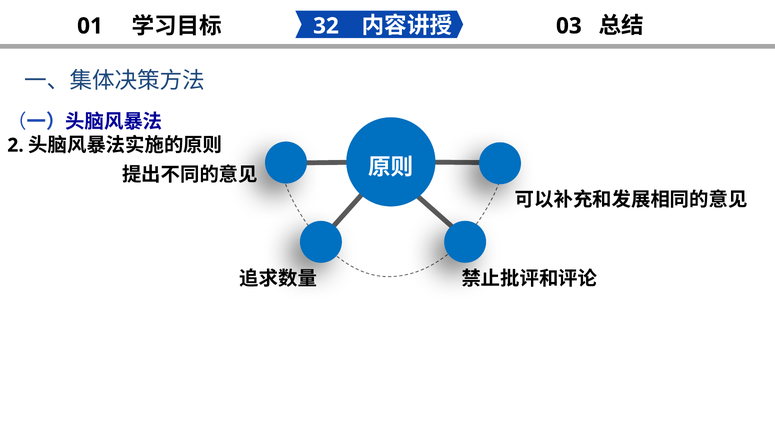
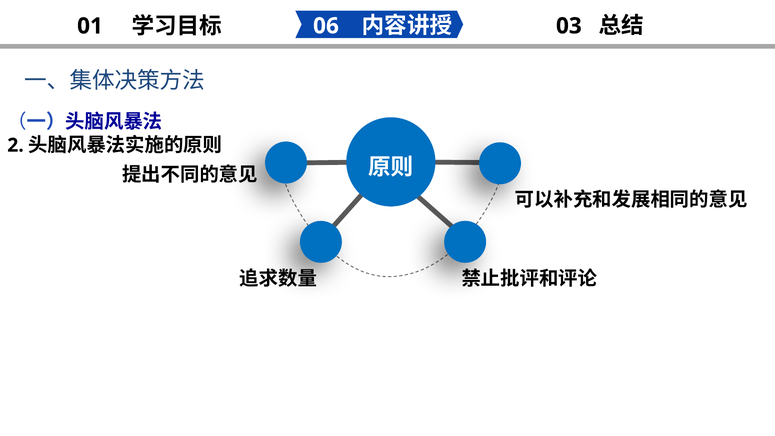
32: 32 -> 06
